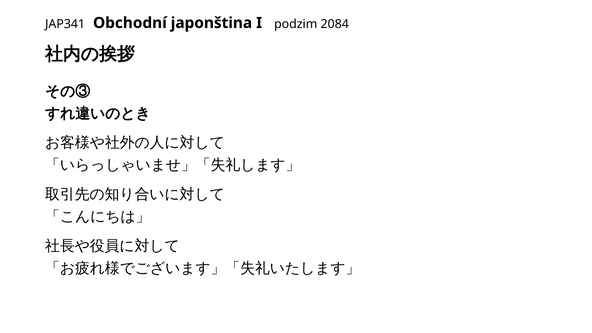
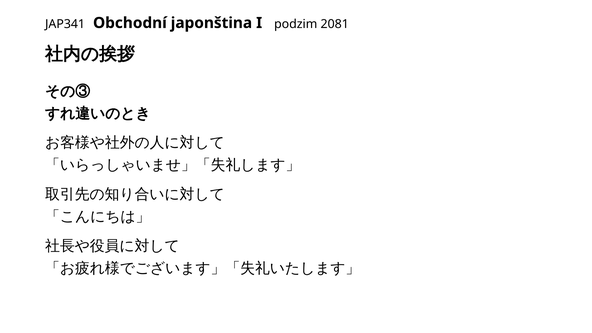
2084: 2084 -> 2081
